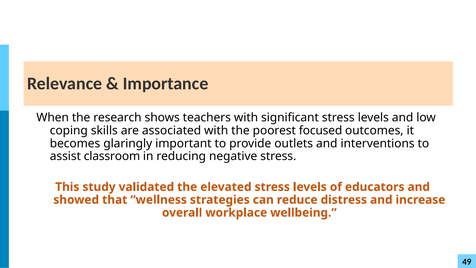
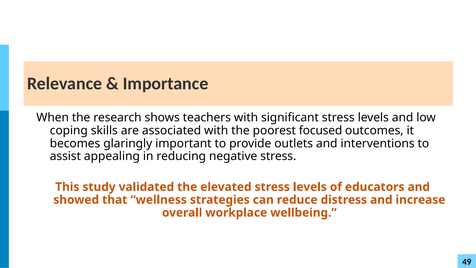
classroom: classroom -> appealing
